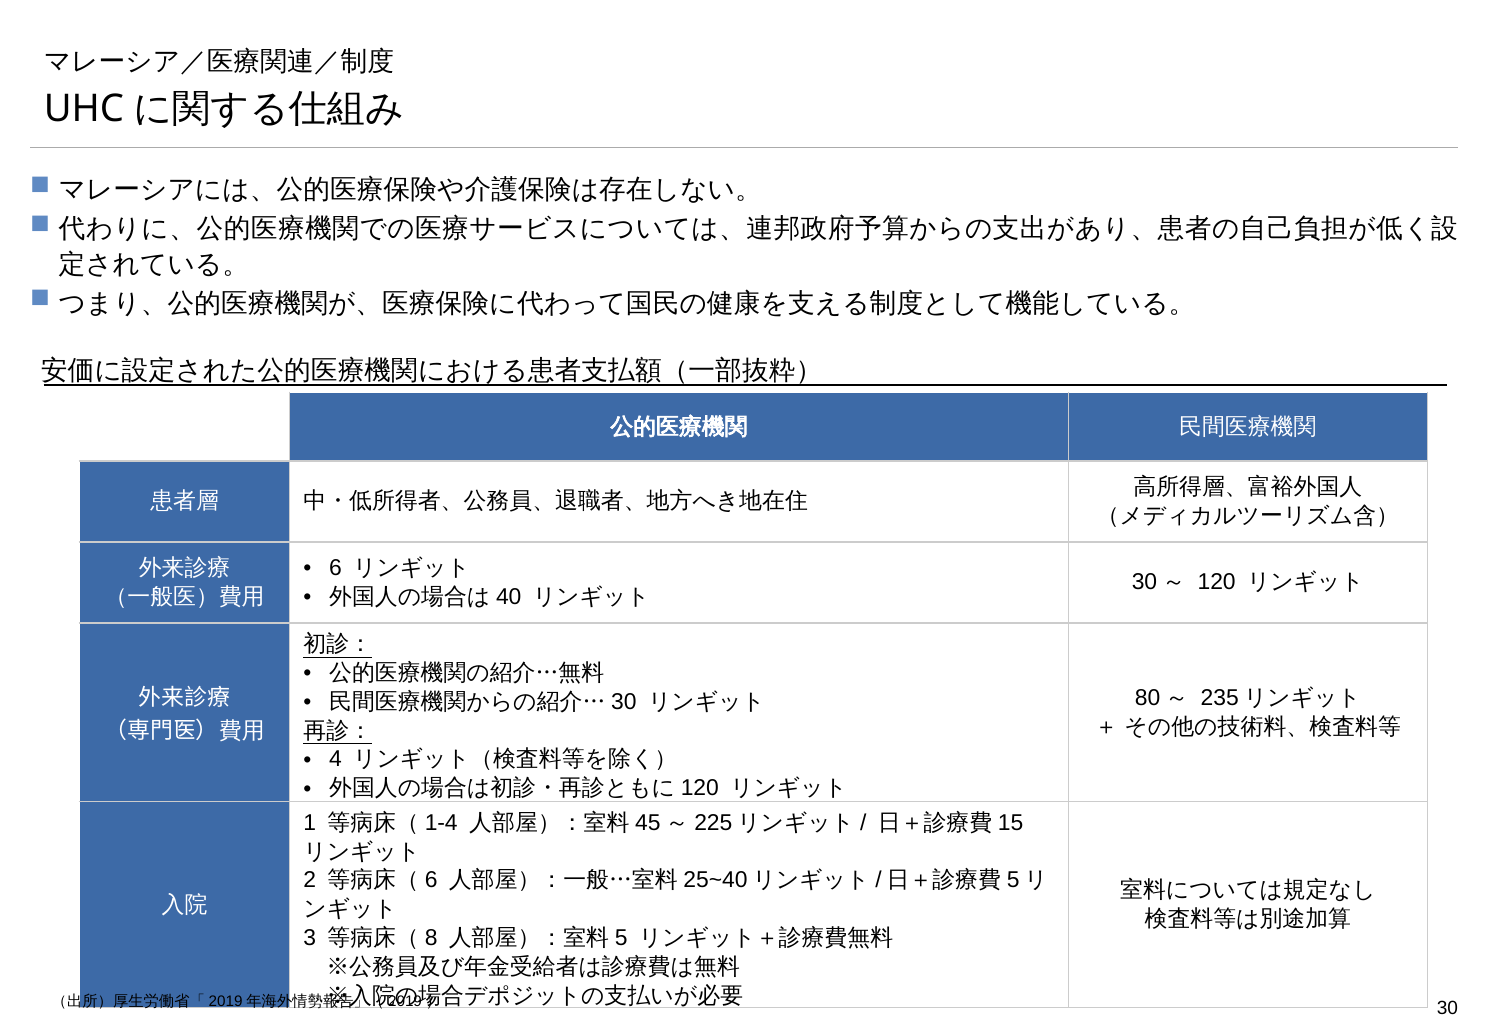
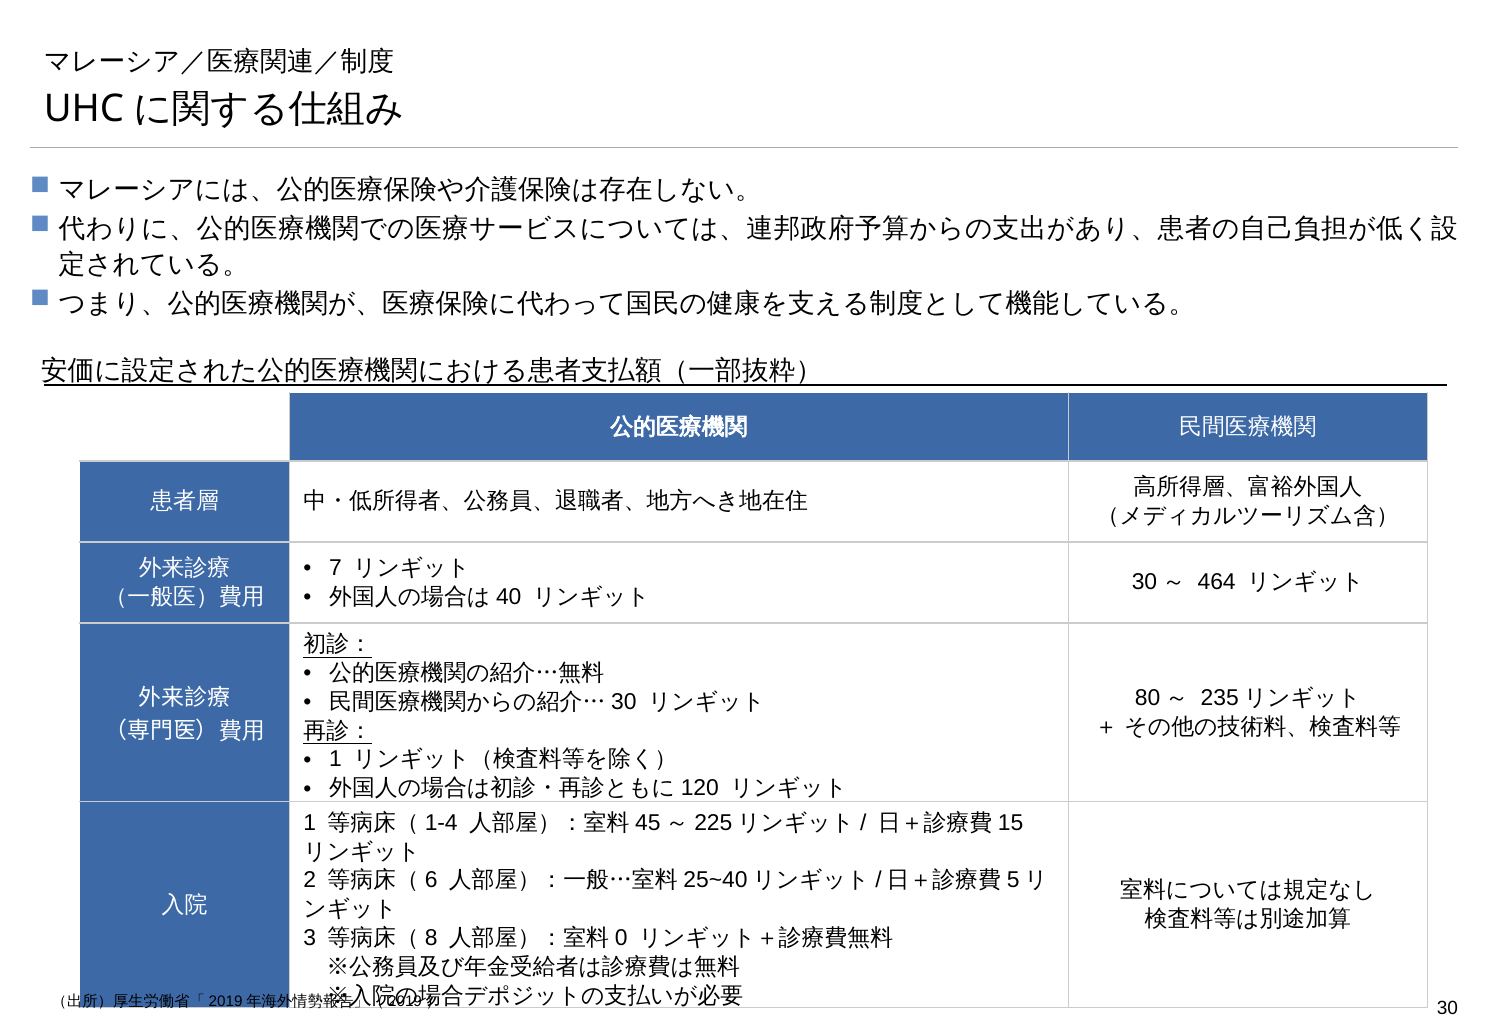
6 at (336, 568): 6 -> 7
120: 120 -> 464
4 at (336, 760): 4 -> 1
5: 5 -> 0
